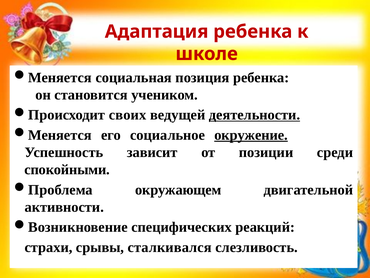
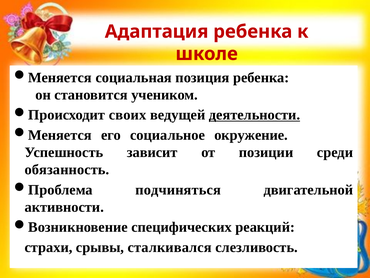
окружение underline: present -> none
спокойными: спокойными -> обязанность
окружающем: окружающем -> подчиняться
